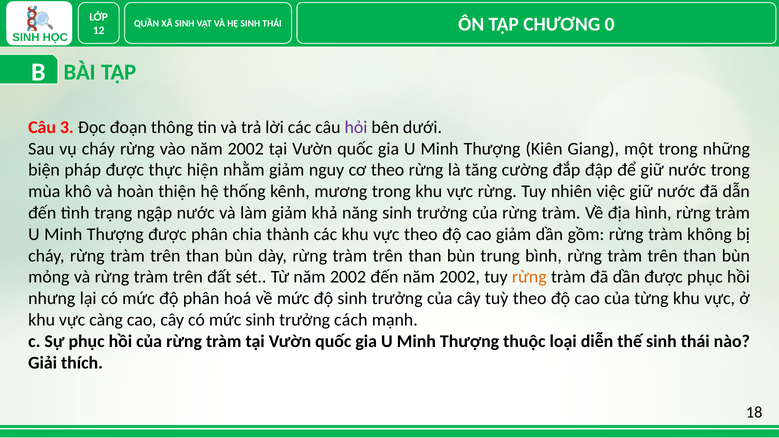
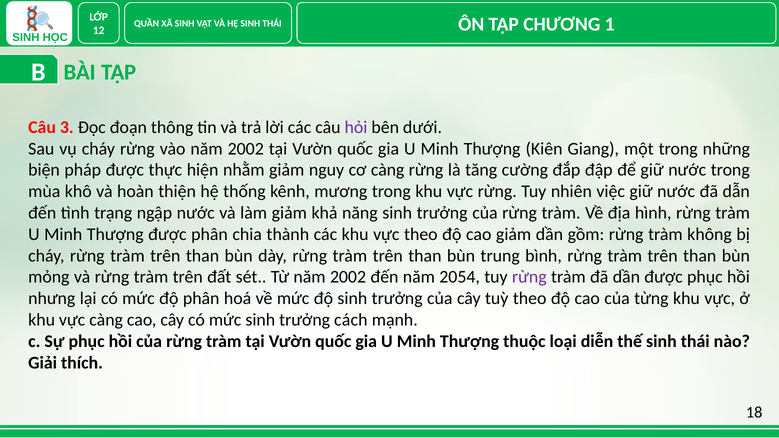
0: 0 -> 1
cơ theo: theo -> càng
đến năm 2002: 2002 -> 2054
rừng at (529, 277) colour: orange -> purple
